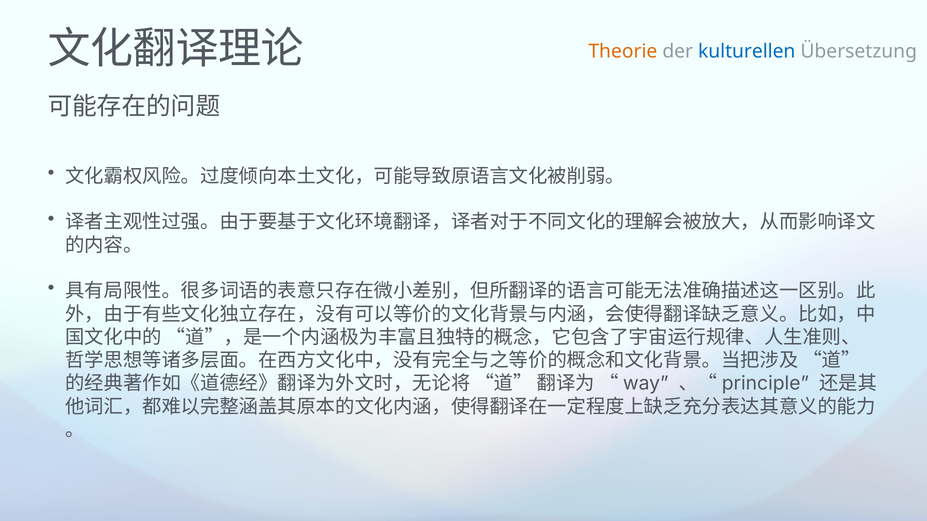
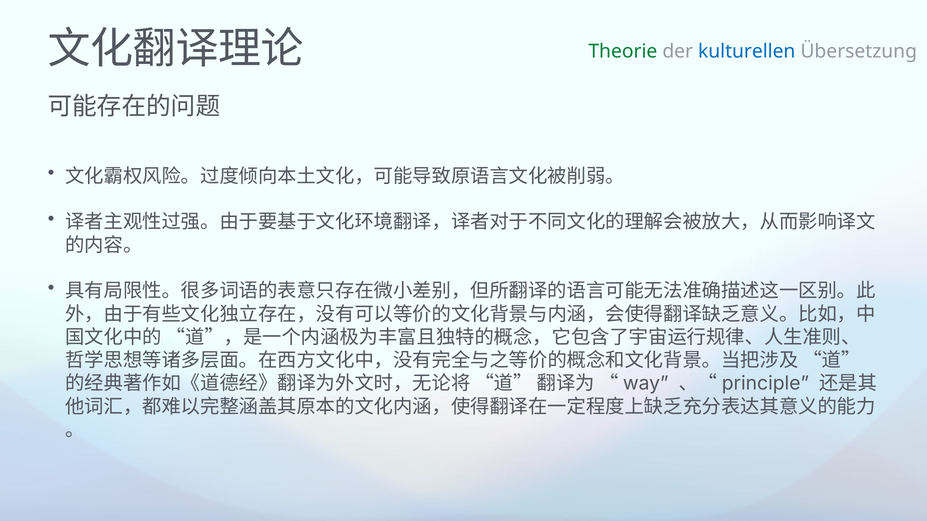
Theorie colour: orange -> green
